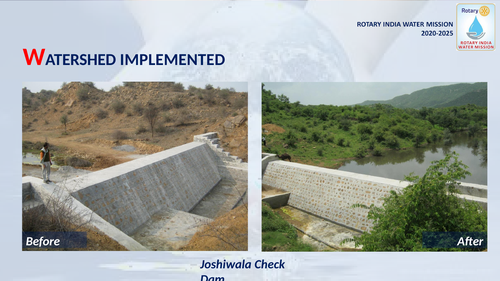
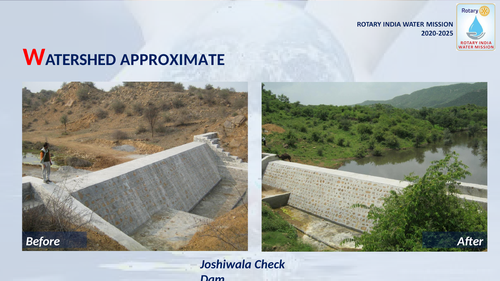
IMPLEMENTED: IMPLEMENTED -> APPROXIMATE
